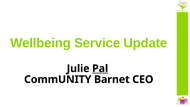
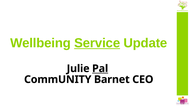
Service underline: none -> present
